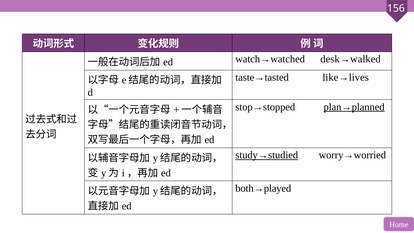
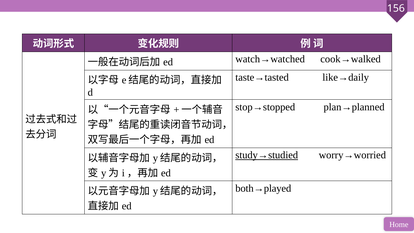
desk→walked: desk→walked -> cook→walked
like→lives: like→lives -> like→daily
plan→planned underline: present -> none
